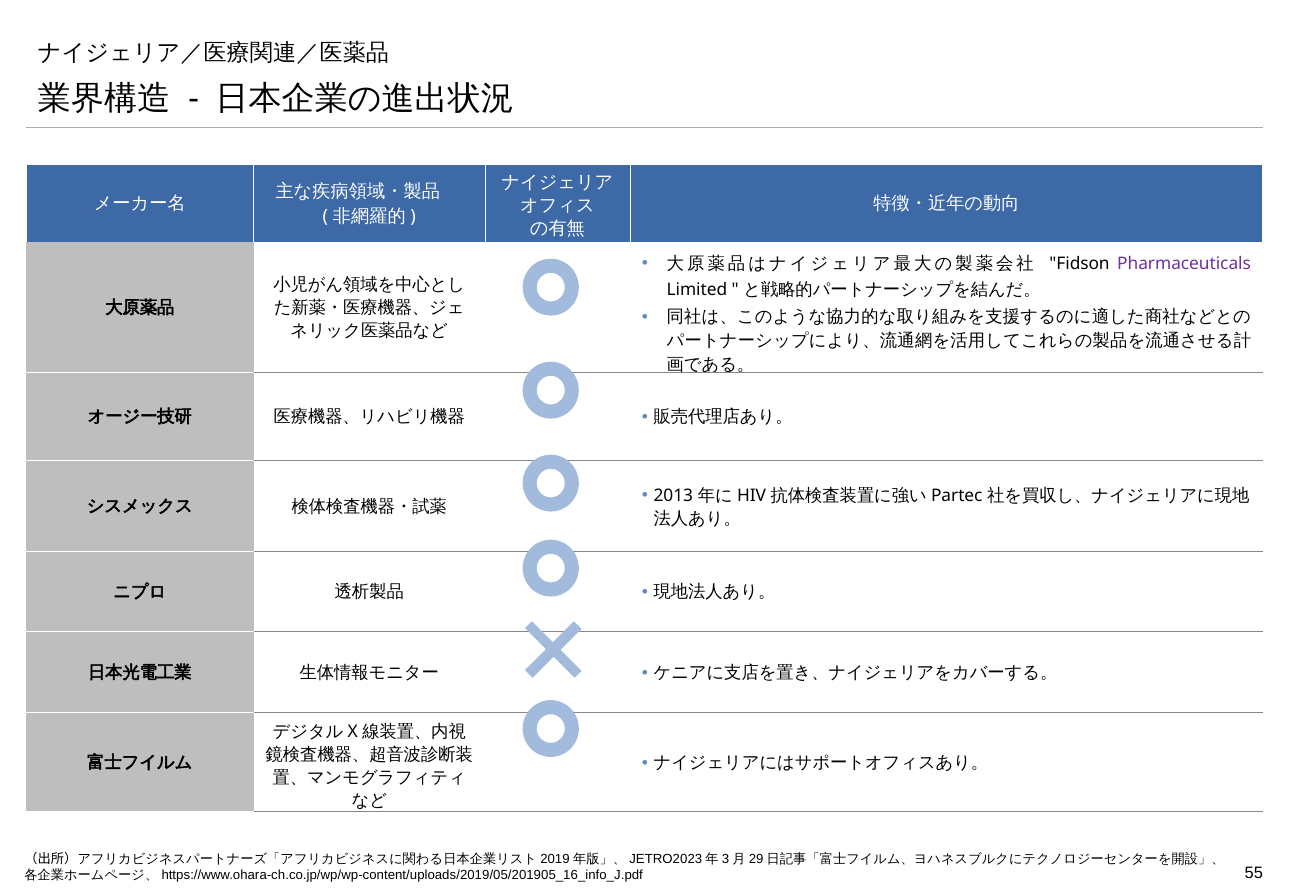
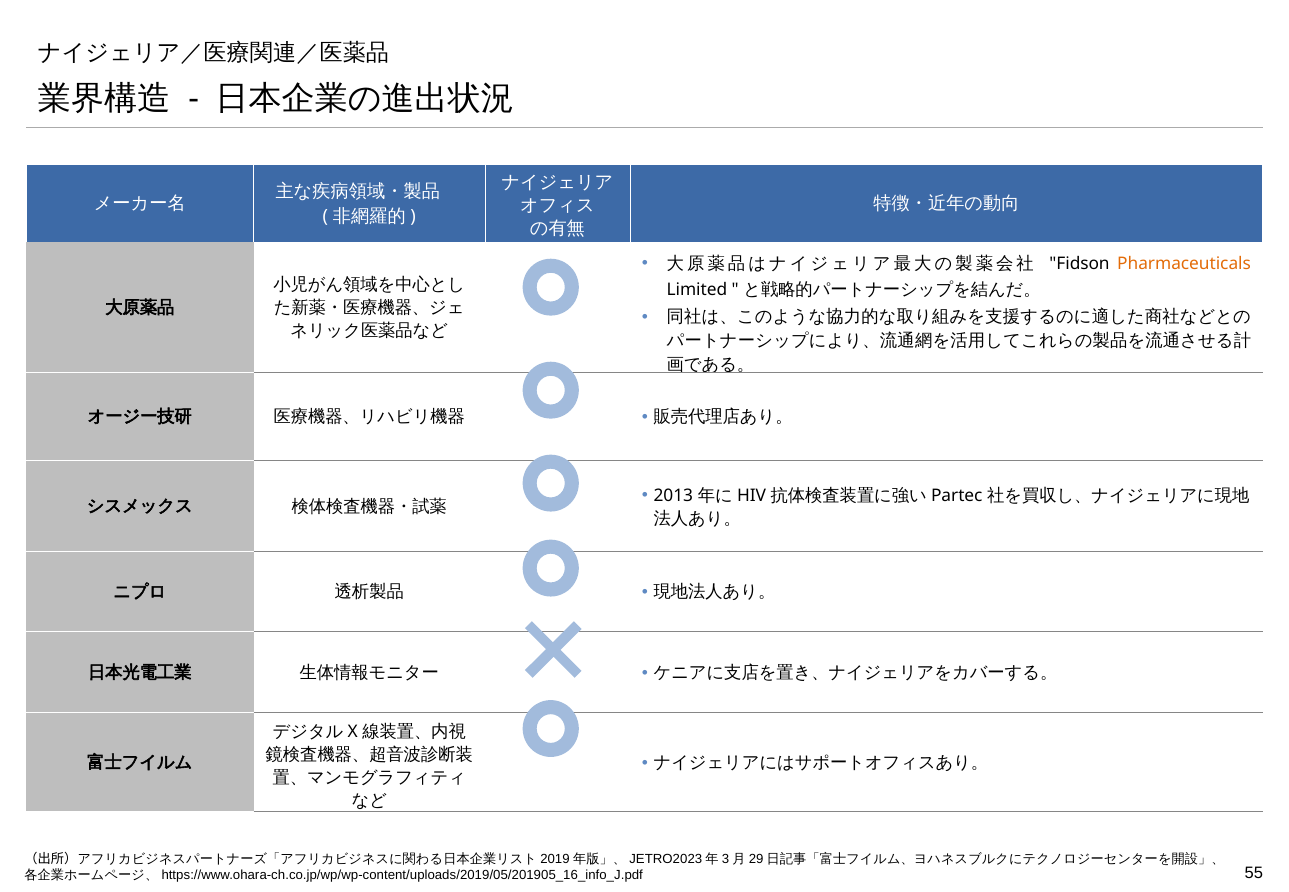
Pharmaceuticals colour: purple -> orange
